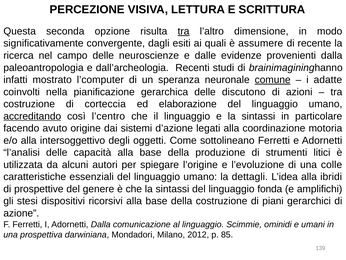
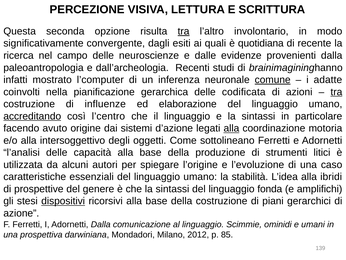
dimensione: dimensione -> involontario
assumere: assumere -> quotidiana
speranza: speranza -> inferenza
discutono: discutono -> codificata
tra at (336, 92) underline: none -> present
corteccia: corteccia -> influenze
alla at (231, 128) underline: none -> present
colle: colle -> caso
dettagli: dettagli -> stabilità
dispositivi underline: none -> present
